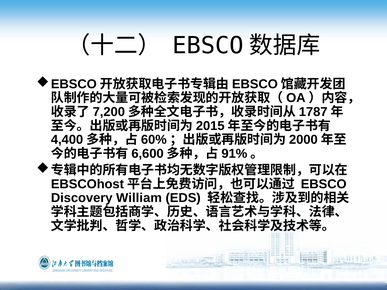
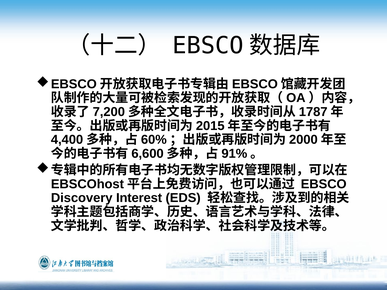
William: William -> Interest
